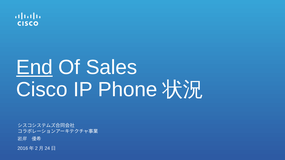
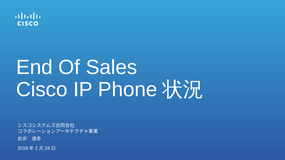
End underline: present -> none
